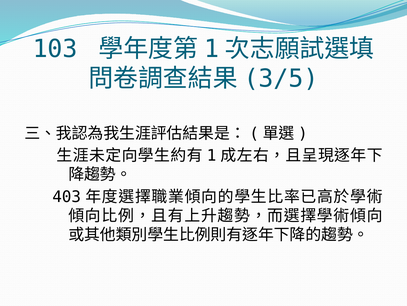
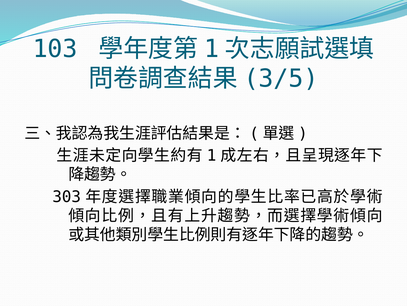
403: 403 -> 303
